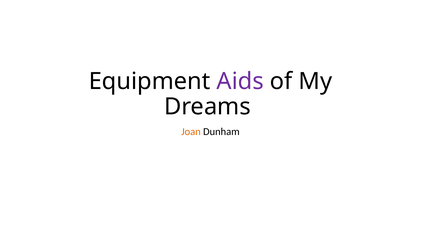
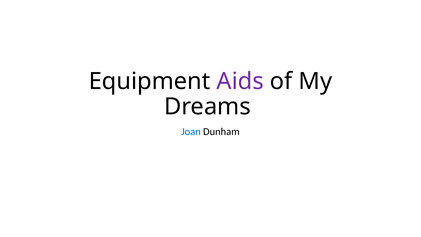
Joan colour: orange -> blue
